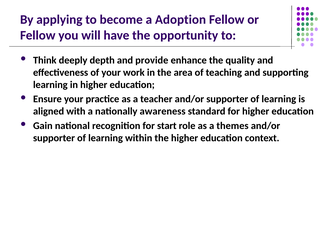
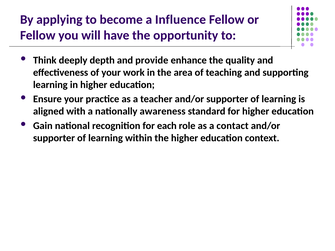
Adoption: Adoption -> Influence
start: start -> each
themes: themes -> contact
